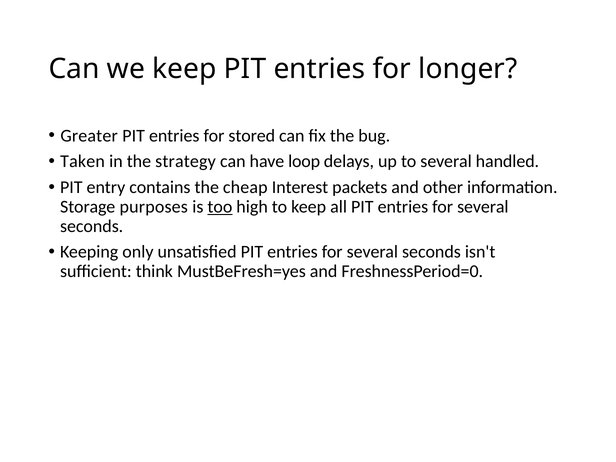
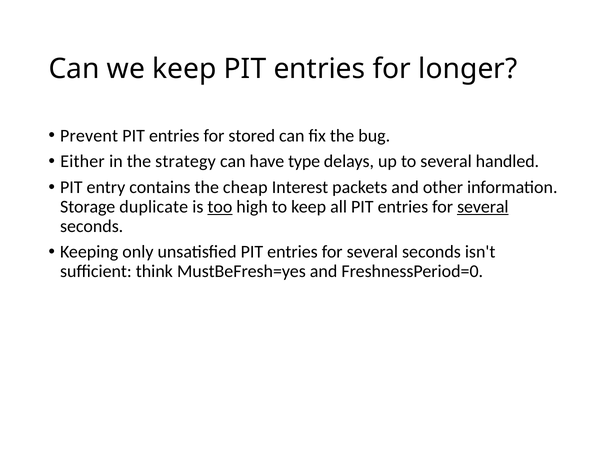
Greater: Greater -> Prevent
Taken: Taken -> Either
loop: loop -> type
purposes: purposes -> duplicate
several at (483, 207) underline: none -> present
